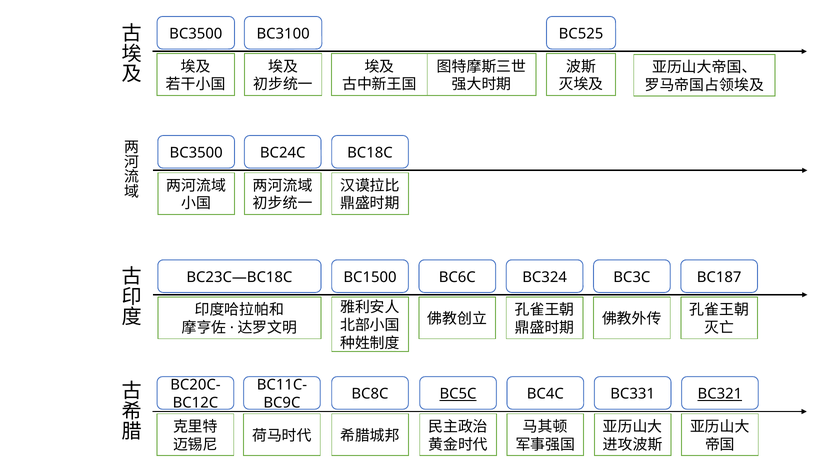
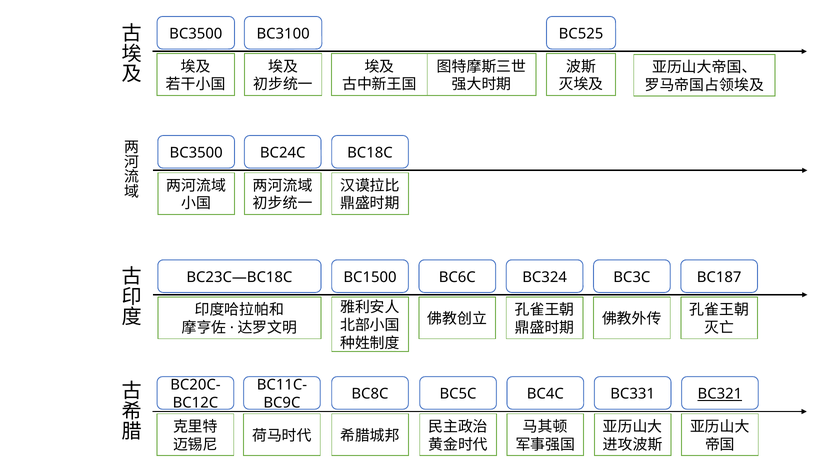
BC5C underline: present -> none
